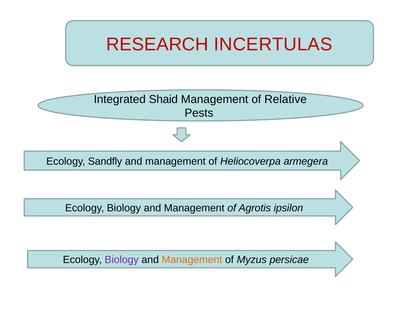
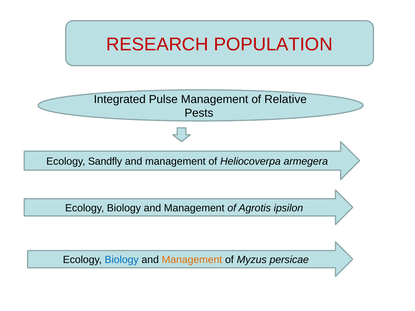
INCERTULAS: INCERTULAS -> POPULATION
Shaid: Shaid -> Pulse
Biology at (122, 260) colour: purple -> blue
